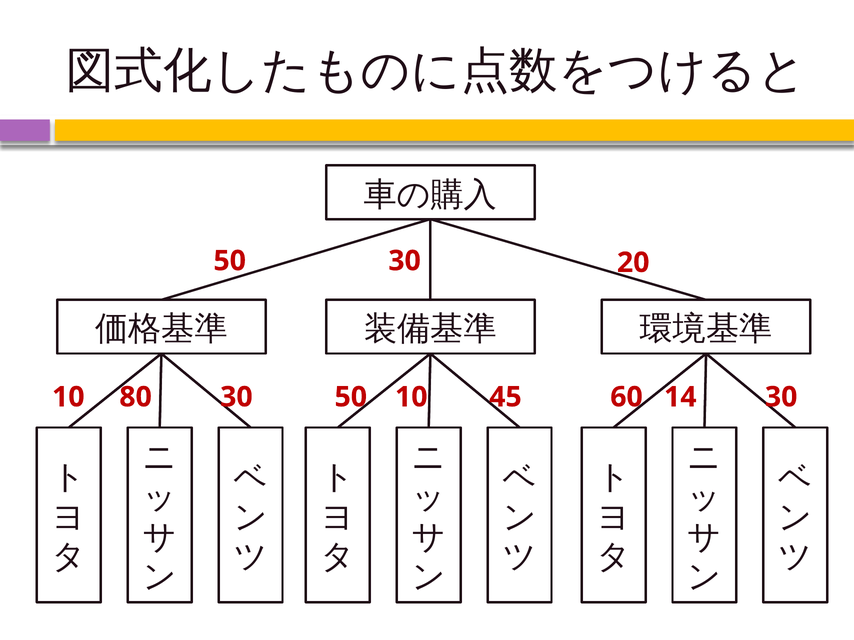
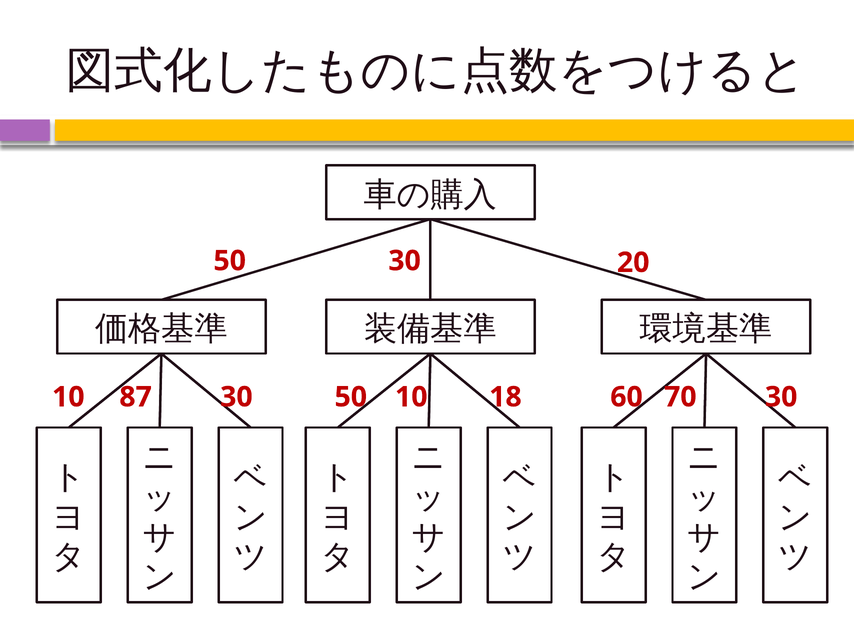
80: 80 -> 87
45: 45 -> 18
14: 14 -> 70
